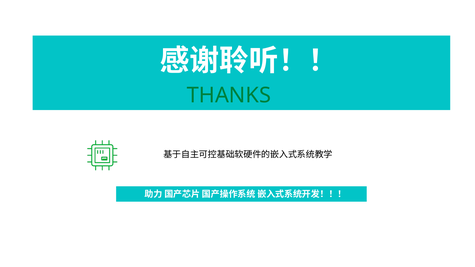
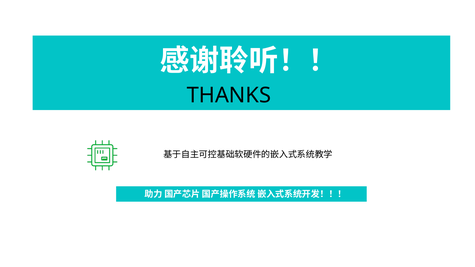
THANKS colour: green -> black
